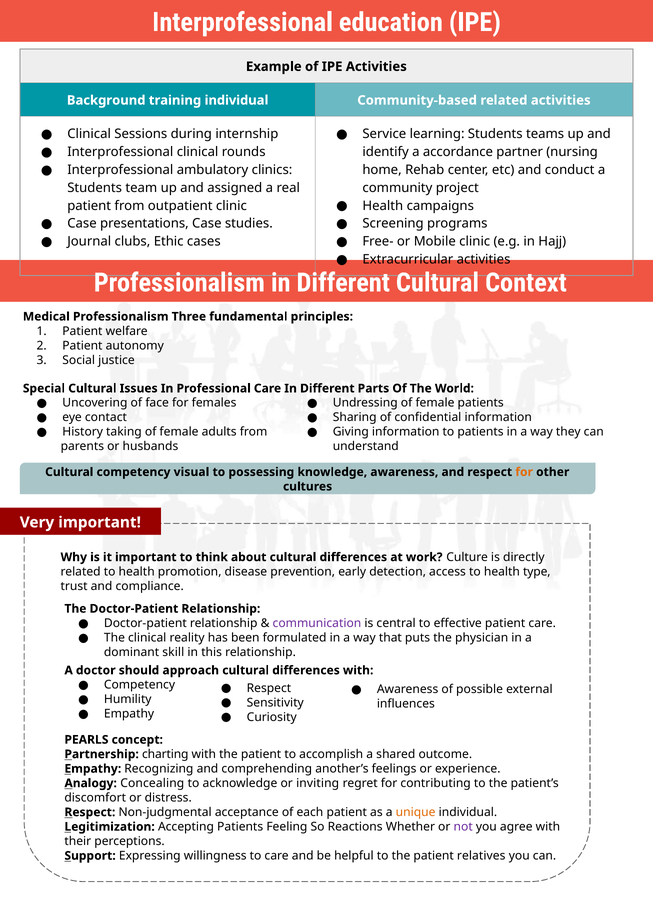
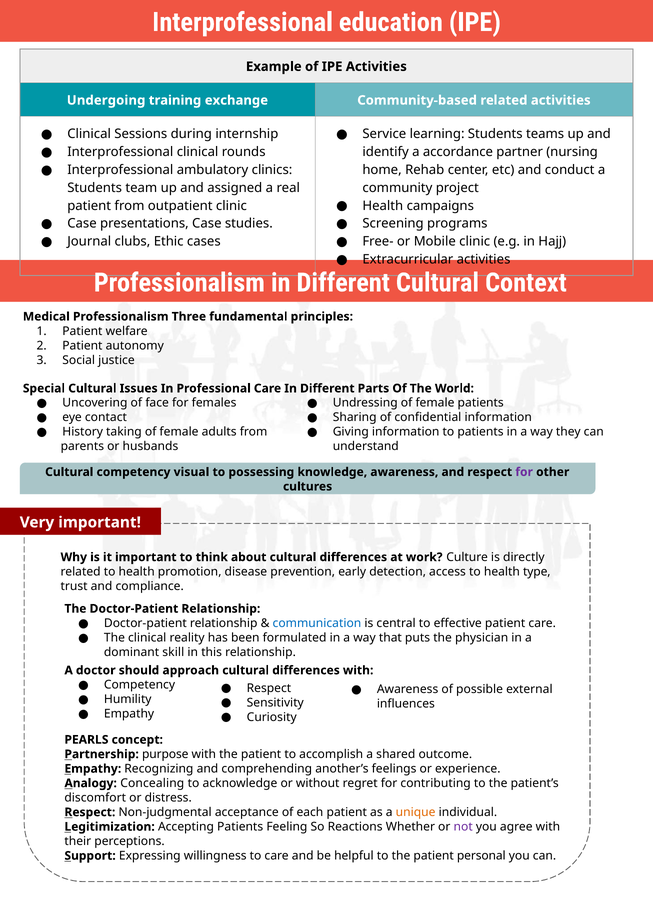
Background: Background -> Undergoing
training individual: individual -> exchange
for at (524, 472) colour: orange -> purple
communication colour: purple -> blue
charting: charting -> purpose
inviting: inviting -> without
relatives: relatives -> personal
